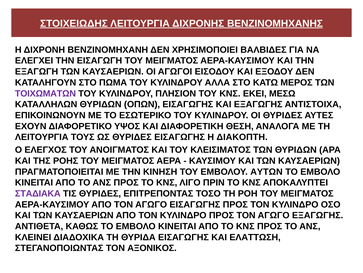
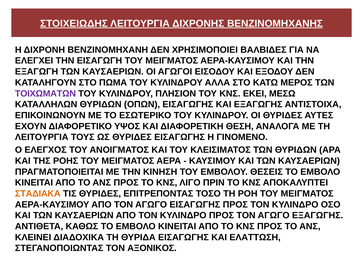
ΔΙΑΚΟΠΤΗ: ΔΙΑΚΟΠΤΗ -> ΓΙΝΟΜΕΝΟ
ΑΥΤΩΝ: ΑΥΤΩΝ -> ΘΕΣΕΙΣ
ΣΤΑΔΙΑΚΑ colour: purple -> orange
